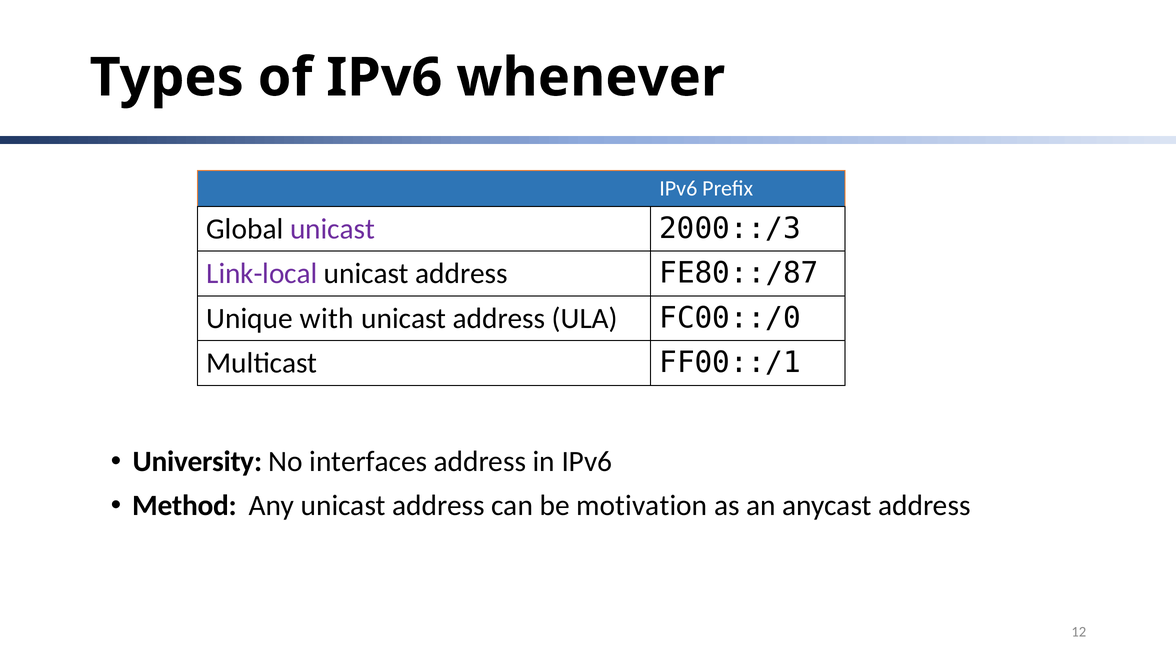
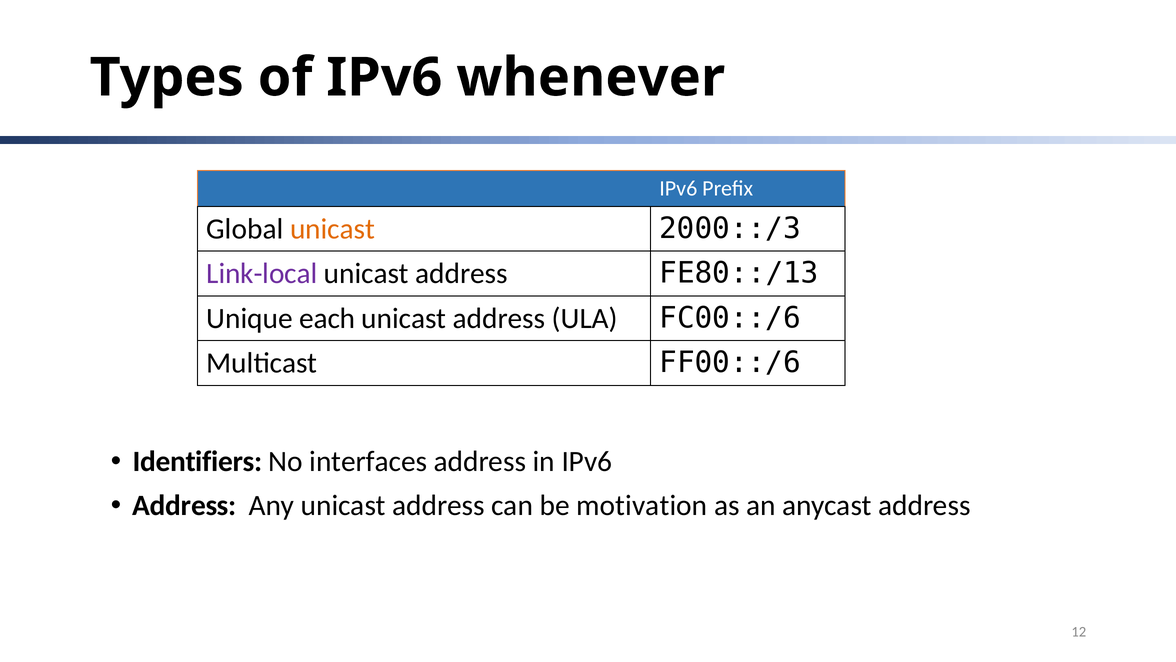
unicast at (332, 229) colour: purple -> orange
FE80::/87: FE80::/87 -> FE80::/13
with: with -> each
FC00::/0: FC00::/0 -> FC00::/6
FF00::/1: FF00::/1 -> FF00::/6
University: University -> Identifiers
Method at (184, 505): Method -> Address
